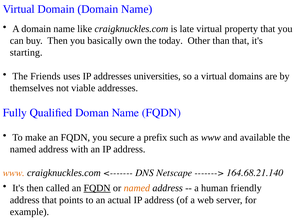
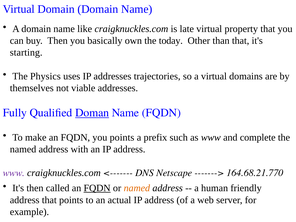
Friends: Friends -> Physics
universities: universities -> trajectories
Doman underline: none -> present
you secure: secure -> points
available: available -> complete
www at (14, 173) colour: orange -> purple
164.68.21.140: 164.68.21.140 -> 164.68.21.770
